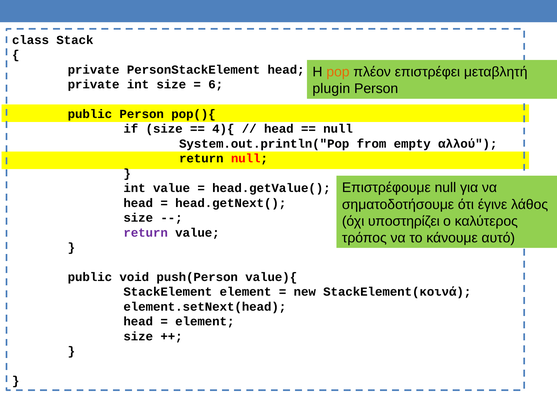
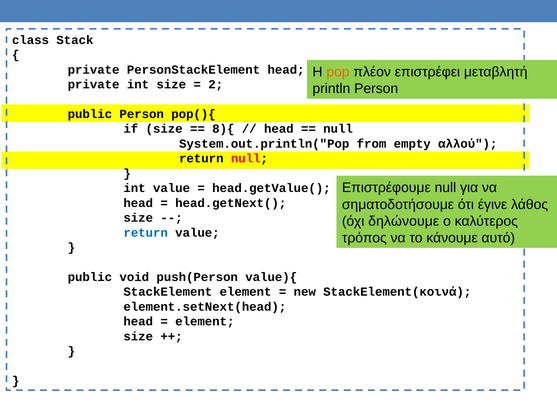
6: 6 -> 2
plugin: plugin -> println
4){: 4){ -> 8){
υποστηρίζει: υποστηρίζει -> δηλώνουμε
return at (146, 233) colour: purple -> blue
